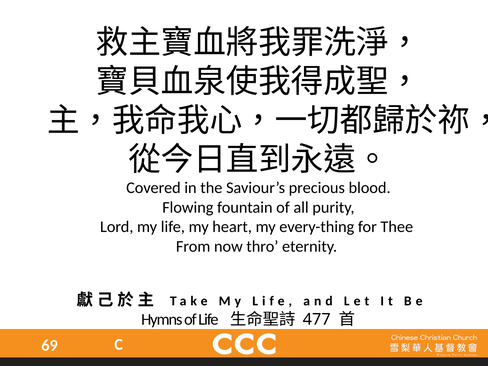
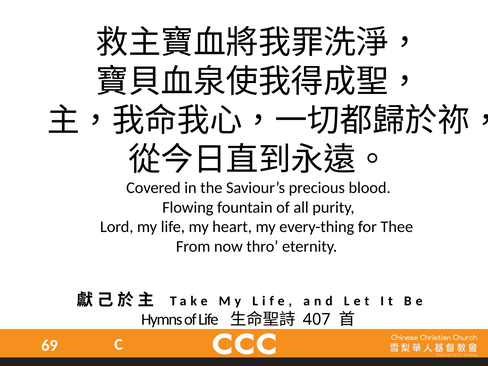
477: 477 -> 407
